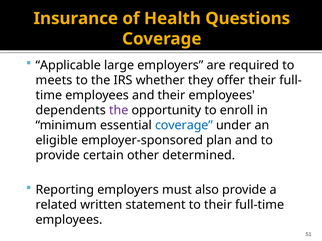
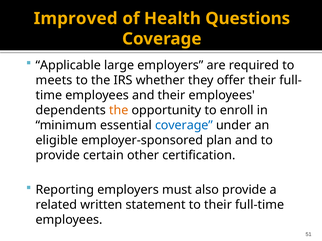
Insurance: Insurance -> Improved
the at (119, 110) colour: purple -> orange
determined: determined -> certification
